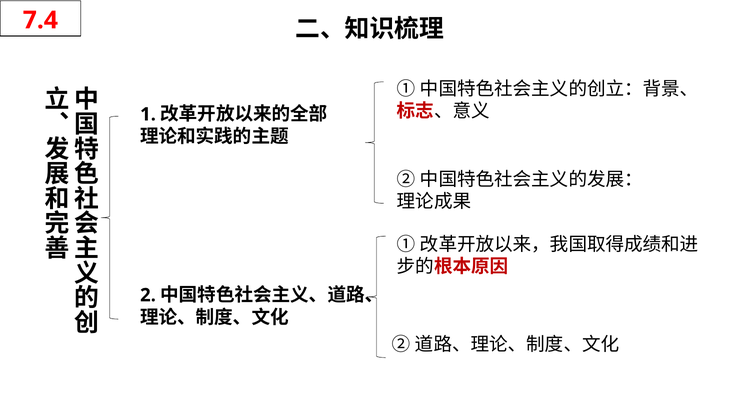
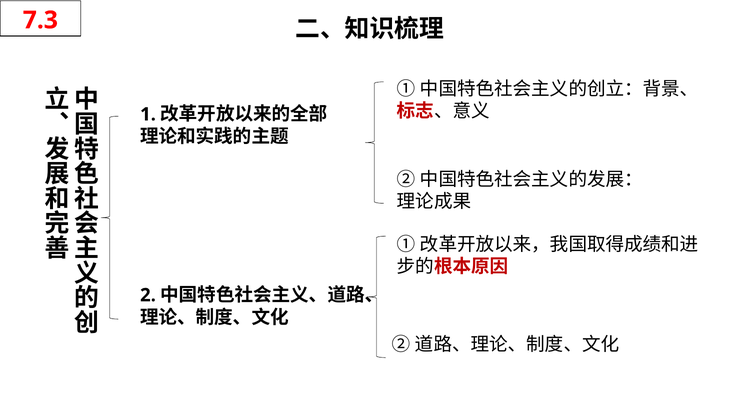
7.4: 7.4 -> 7.3
